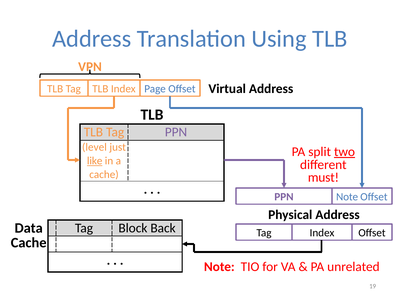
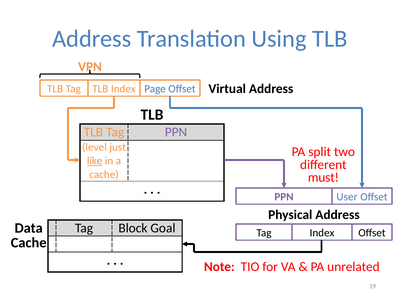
two underline: present -> none
PPN Note: Note -> User
Back: Back -> Goal
